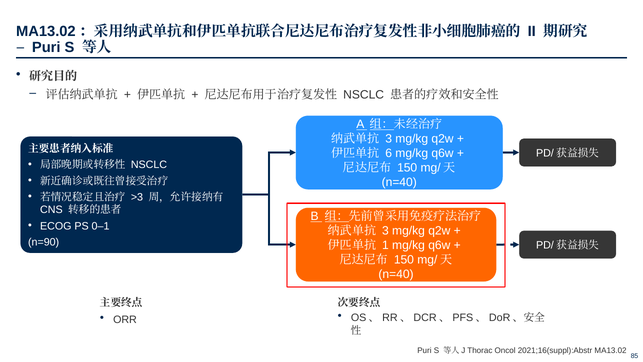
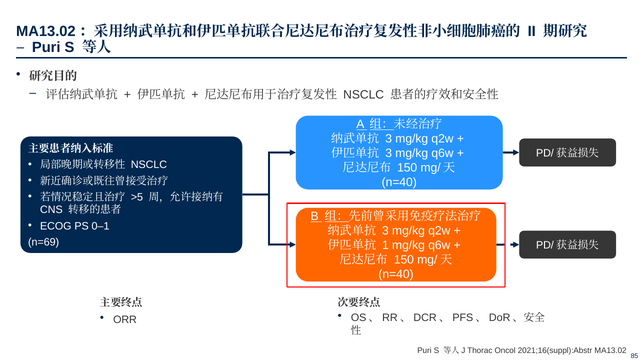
6 at (389, 153): 6 -> 3
>3: >3 -> >5
n=90: n=90 -> n=69
